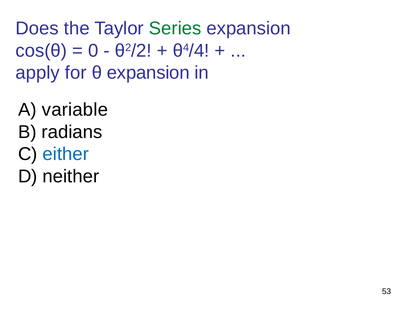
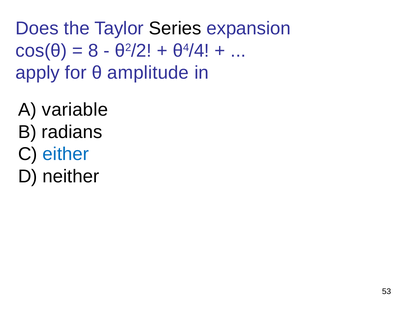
Series colour: green -> black
0: 0 -> 8
θ expansion: expansion -> amplitude
